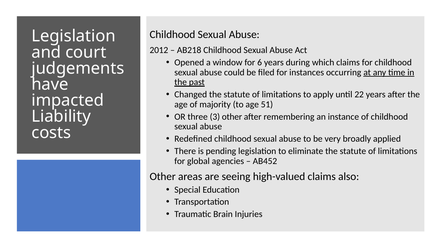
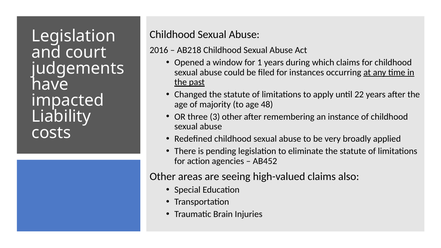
2012: 2012 -> 2016
6: 6 -> 1
51: 51 -> 48
global: global -> action
